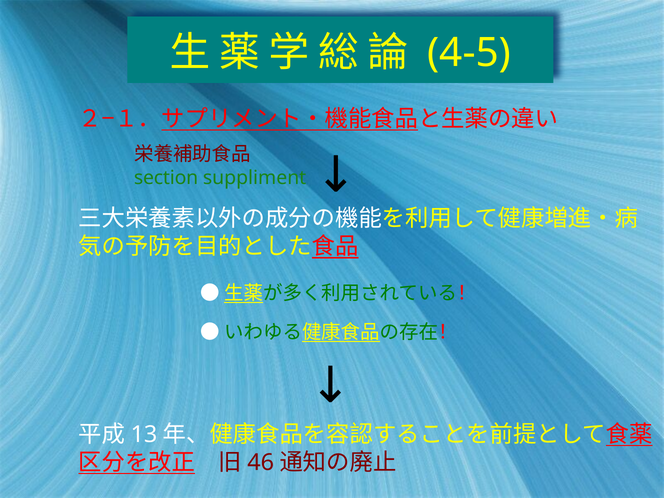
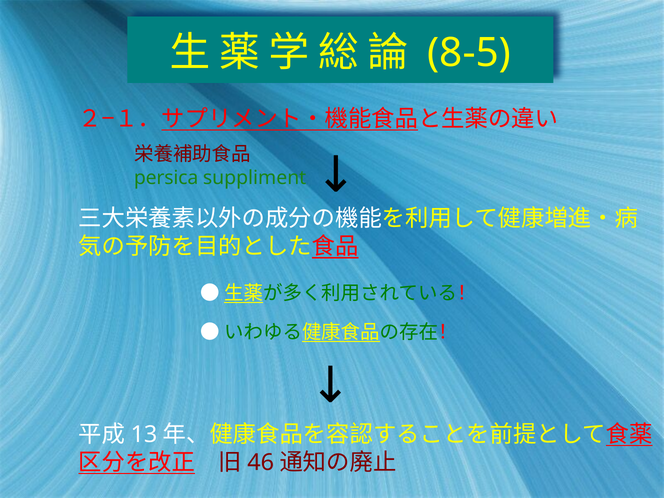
4-5: 4-5 -> 8-5
section: section -> persica
